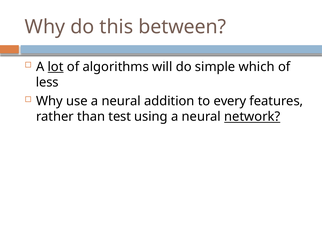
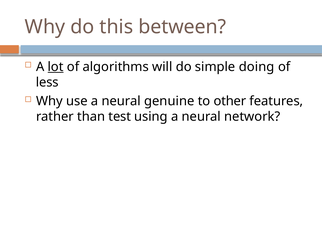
which: which -> doing
addition: addition -> genuine
every: every -> other
network underline: present -> none
